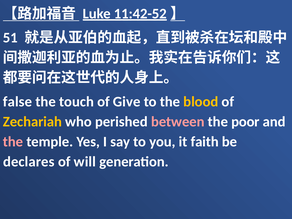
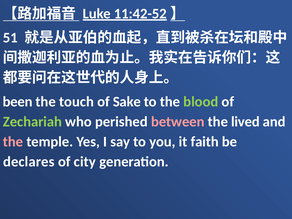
false: false -> been
Give: Give -> Sake
blood colour: yellow -> light green
Zechariah colour: yellow -> light green
poor: poor -> lived
will: will -> city
